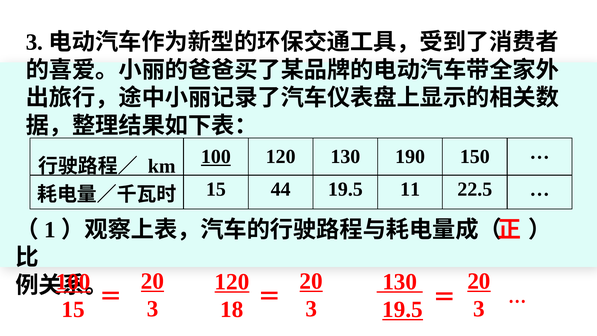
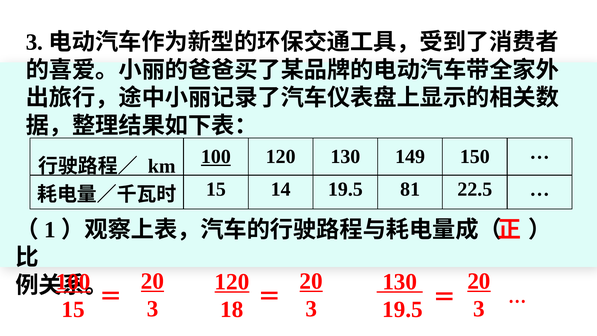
190: 190 -> 149
44: 44 -> 14
11: 11 -> 81
19.5 at (403, 309) underline: present -> none
